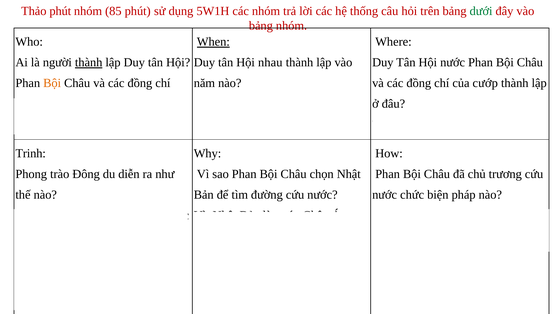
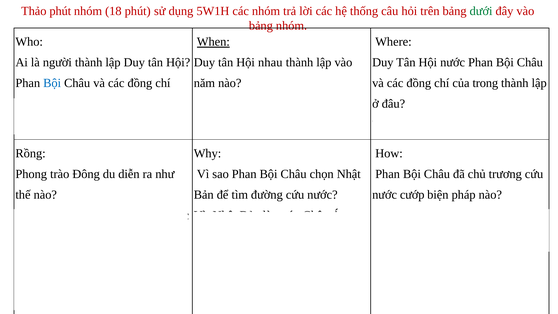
85: 85 -> 18
thành at (89, 62) underline: present -> none
Bội at (52, 83) colour: orange -> blue
cướp: cướp -> trong
Trinh: Trinh -> Rồng
nước chức: chức -> cướp
